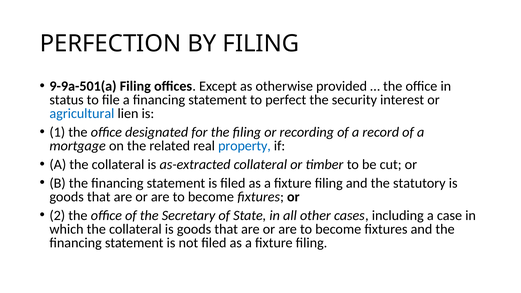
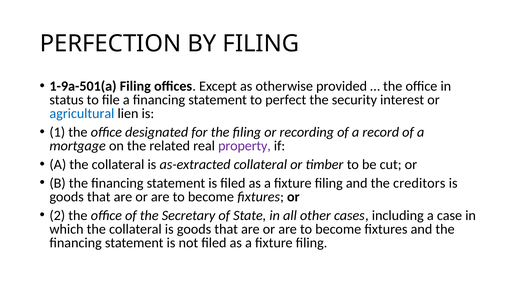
9-9a-501(a: 9-9a-501(a -> 1-9a-501(a
property colour: blue -> purple
statutory: statutory -> creditors
